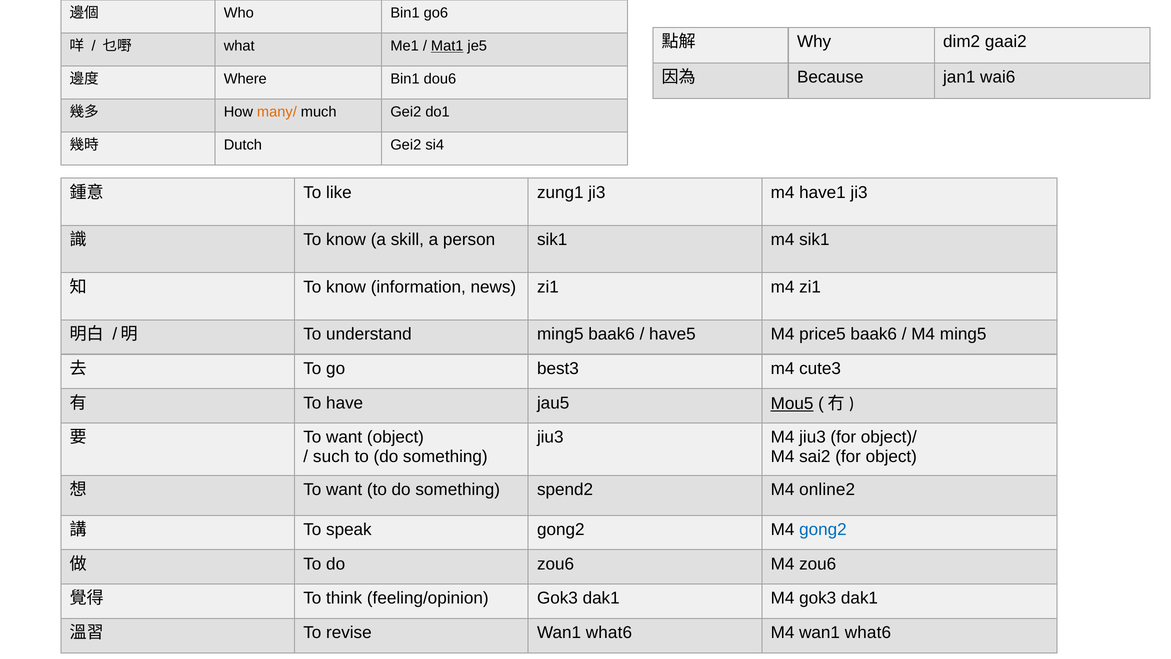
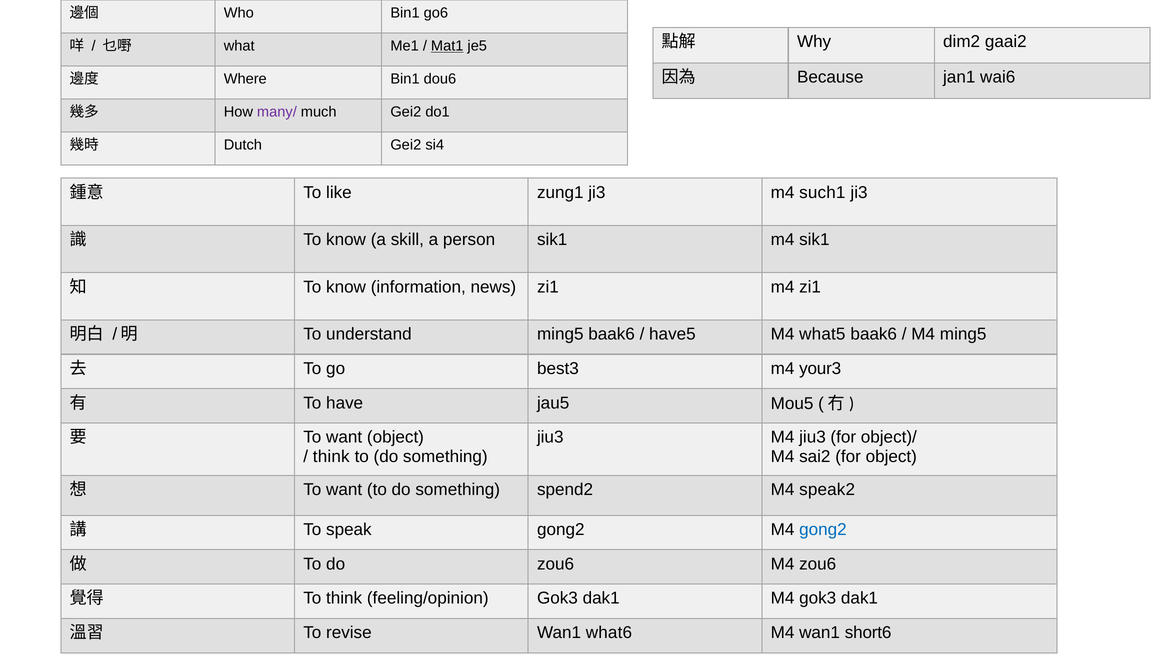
many/ colour: orange -> purple
have1: have1 -> such1
price5: price5 -> what5
cute3: cute3 -> your3
Mou5 underline: present -> none
such at (331, 456): such -> think
online2: online2 -> speak2
M4 wan1 what6: what6 -> short6
